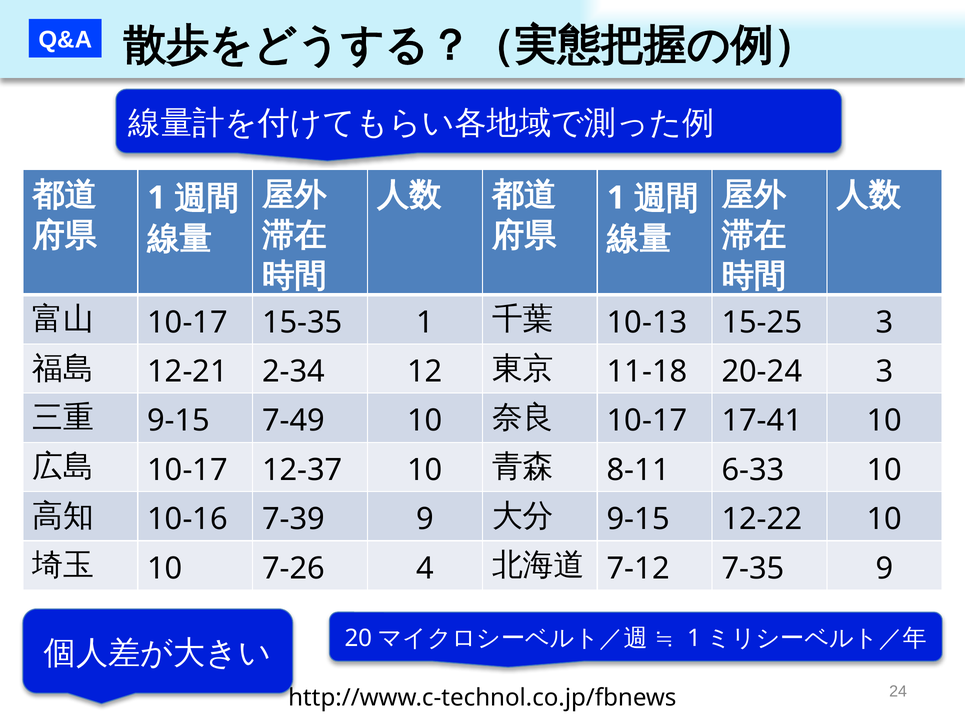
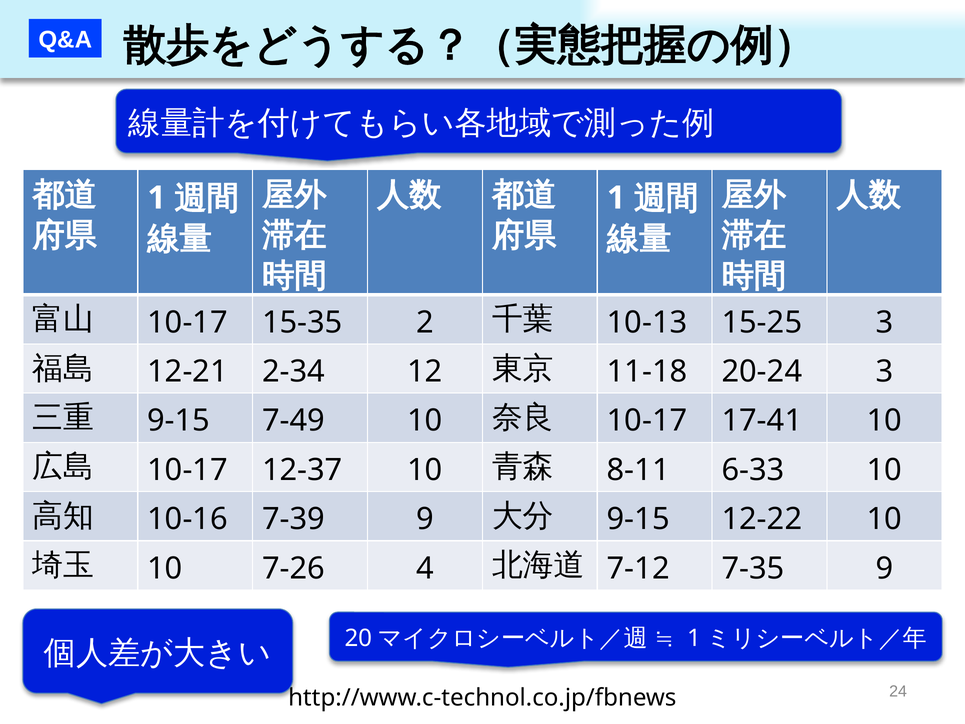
15-35 1: 1 -> 2
